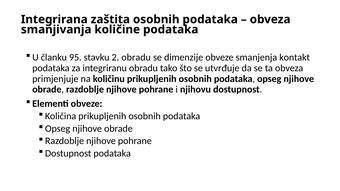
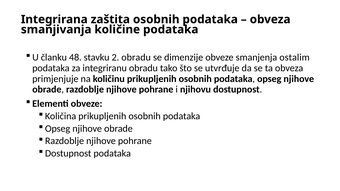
95: 95 -> 48
kontakt: kontakt -> ostalim
